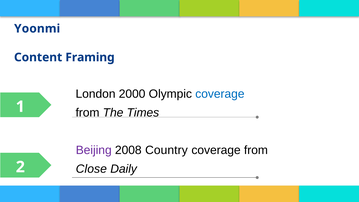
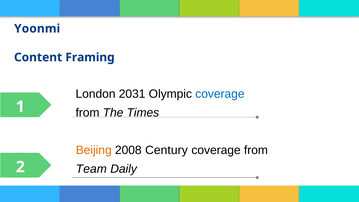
2000: 2000 -> 2031
Beijing colour: purple -> orange
Country: Country -> Century
Close: Close -> Team
